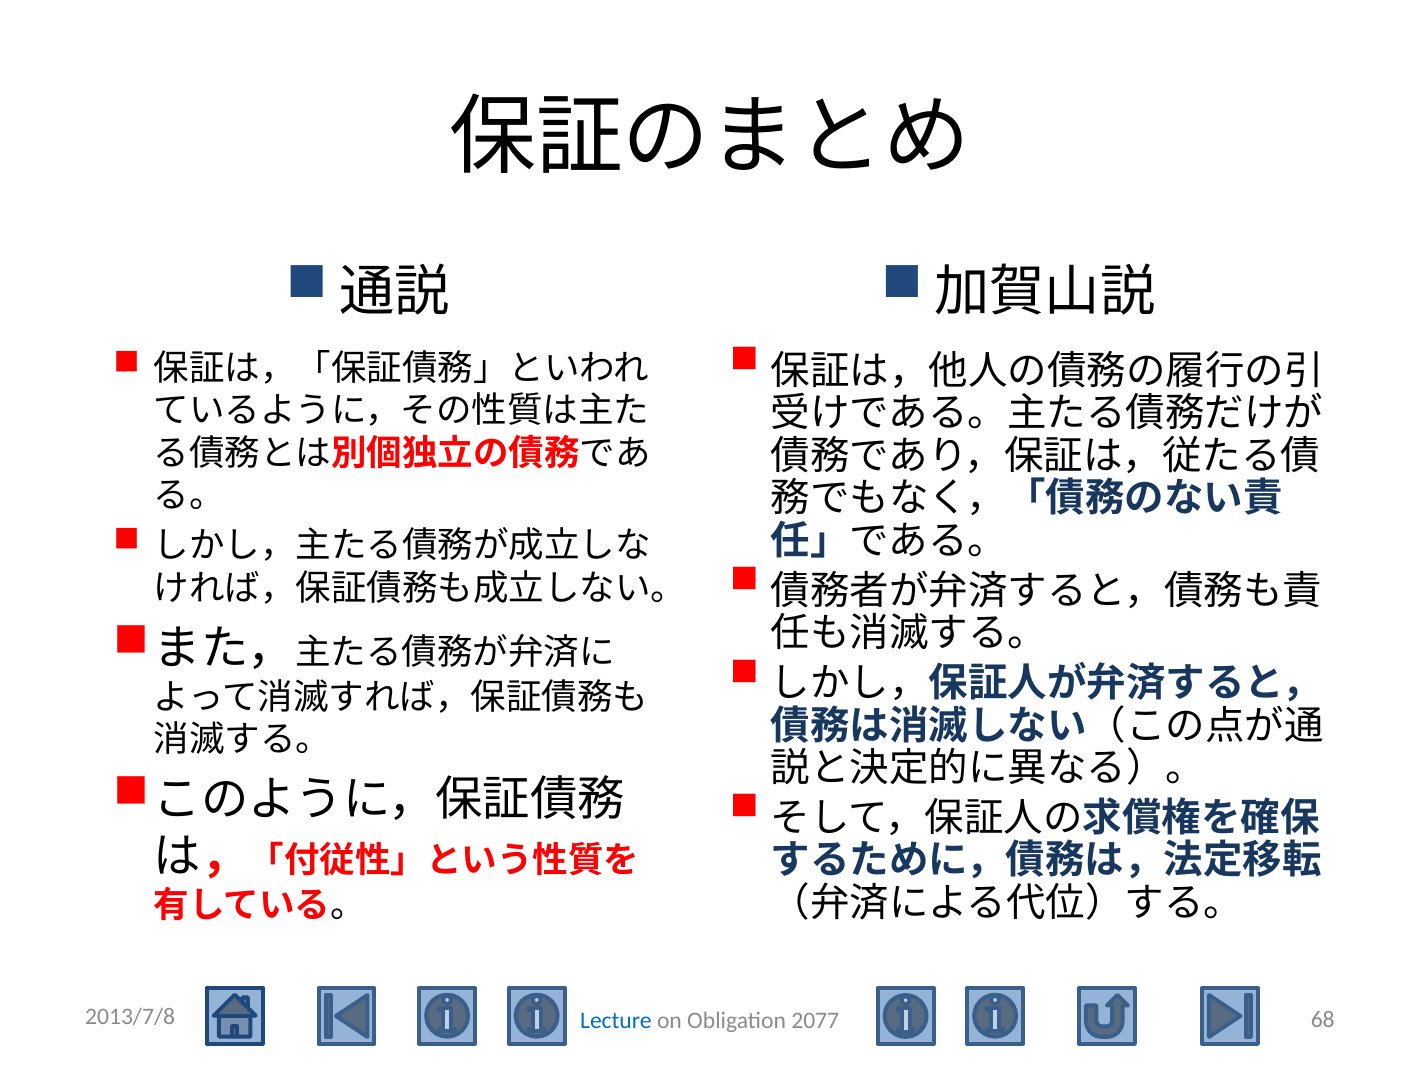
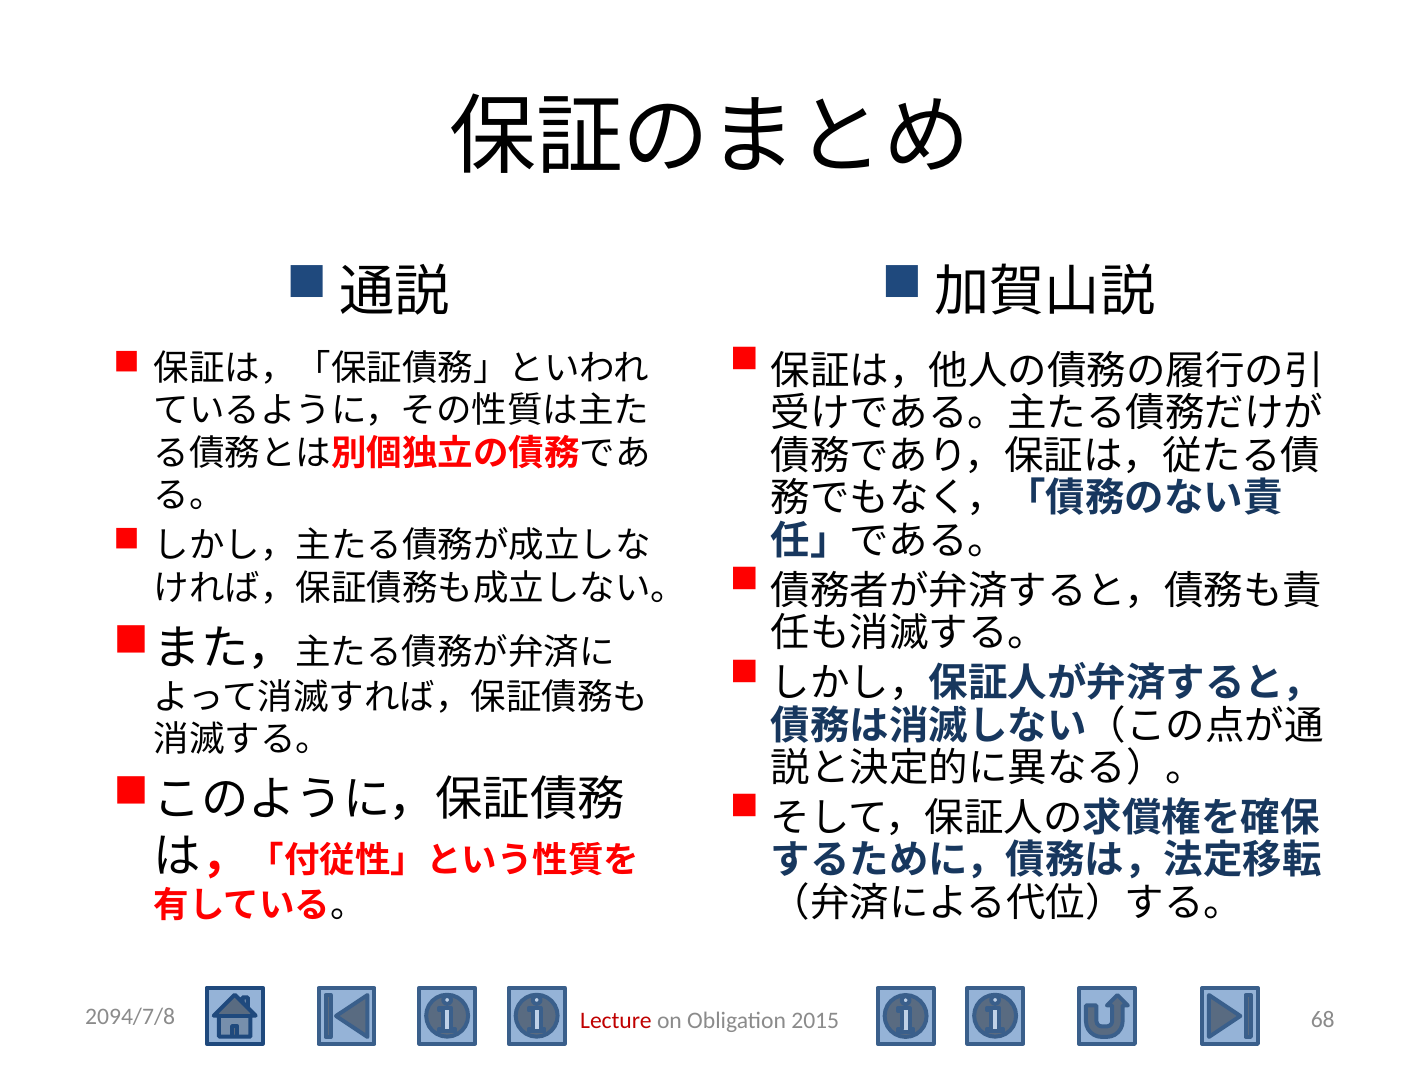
2013/7/8: 2013/7/8 -> 2094/7/8
Lecture colour: blue -> red
2077: 2077 -> 2015
